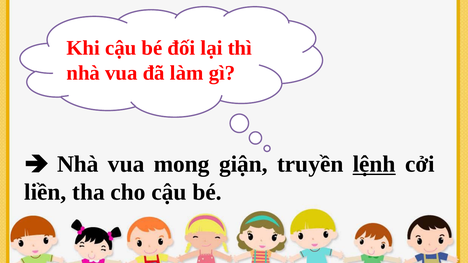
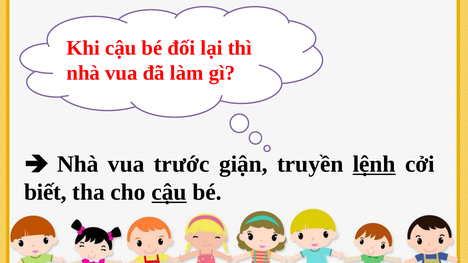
mong: mong -> trước
liền: liền -> biết
cậu at (169, 192) underline: none -> present
